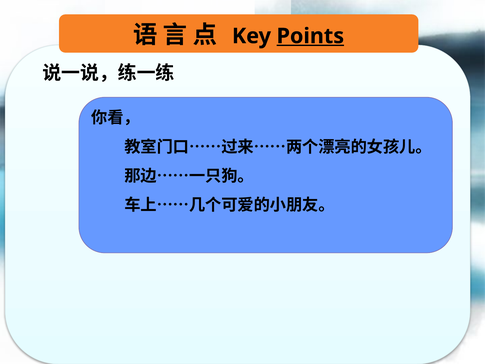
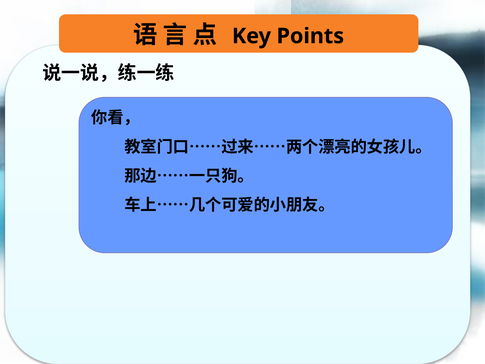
Points underline: present -> none
